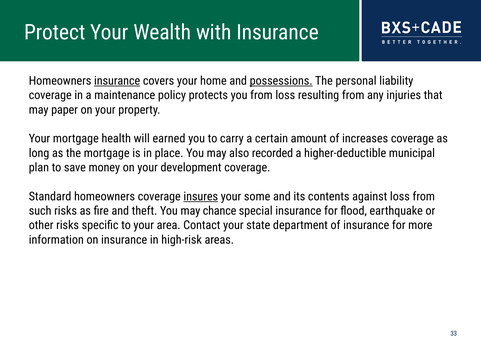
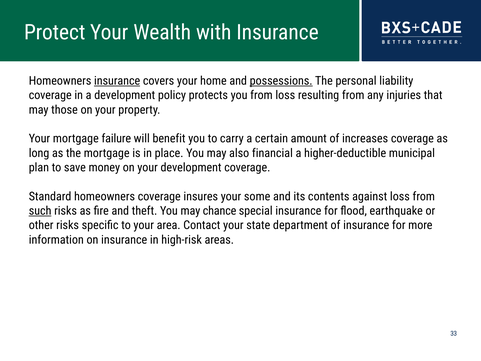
a maintenance: maintenance -> development
paper: paper -> those
health: health -> failure
earned: earned -> benefit
recorded: recorded -> financial
insures underline: present -> none
such underline: none -> present
